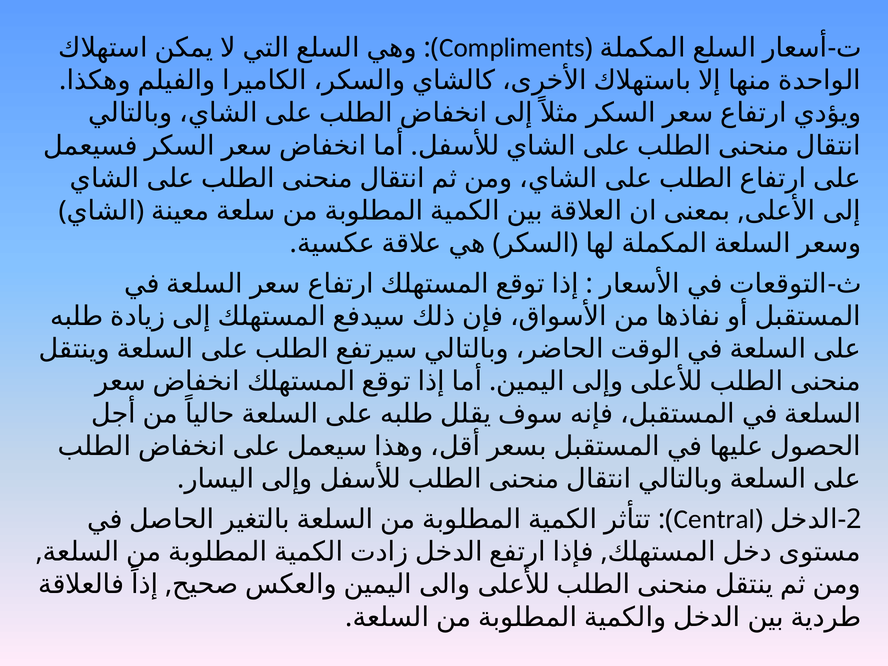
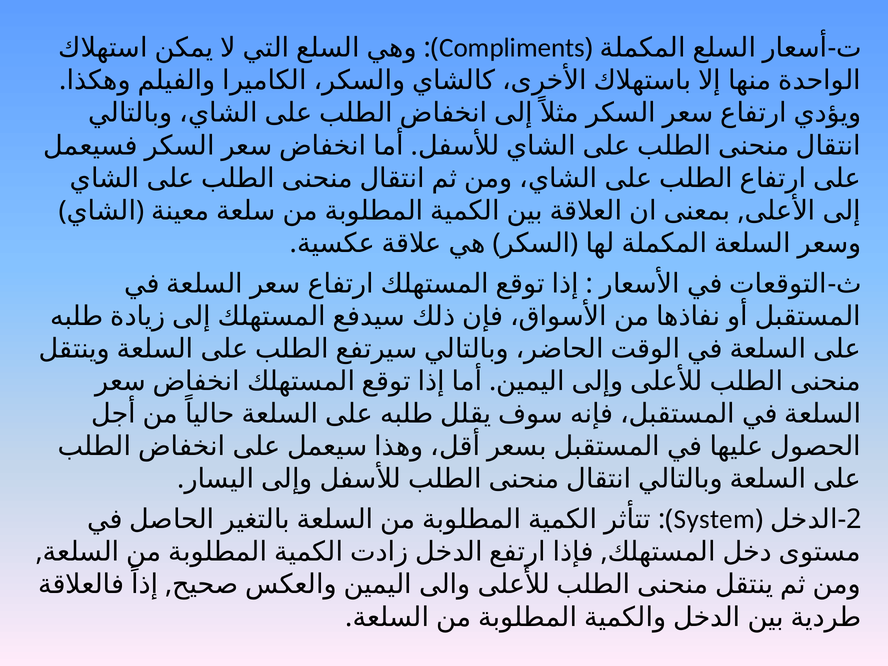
Central: Central -> System
